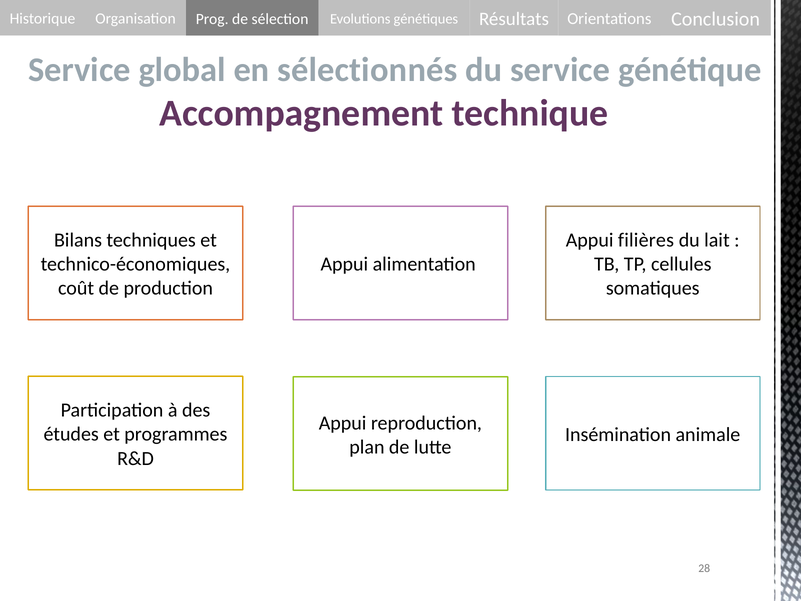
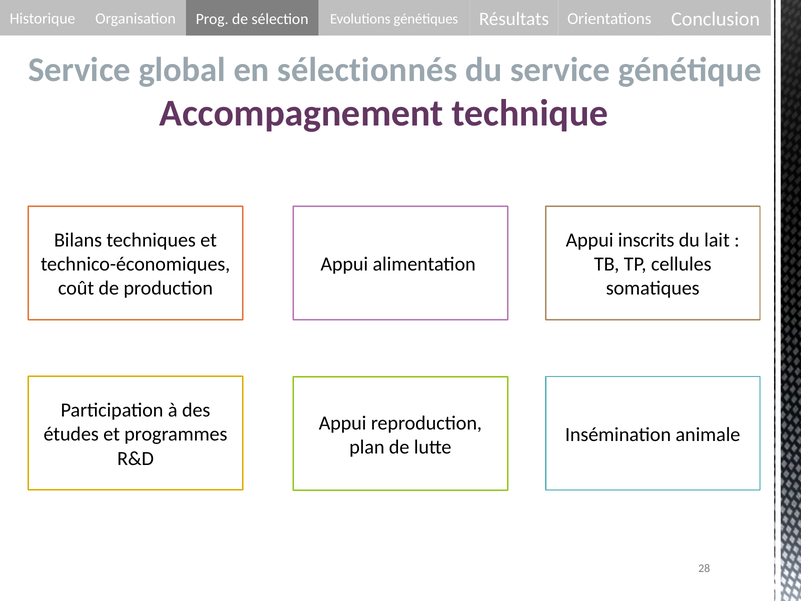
filières: filières -> inscrits
